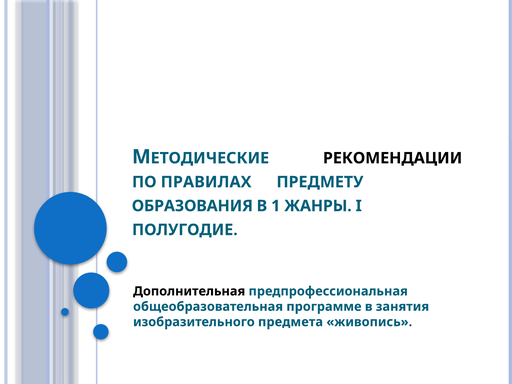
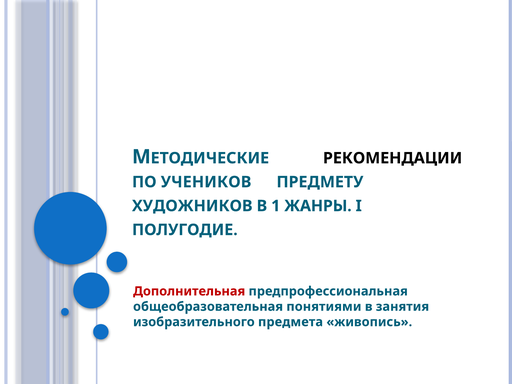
ПРАВИЛАХ: ПРАВИЛАХ -> УЧЕНИКОВ
ОБРАЗОВАНИЯ: ОБРАЗОВАНИЯ -> ХУДОЖНИКОВ
Дополнительная colour: black -> red
программе: программе -> понятиями
